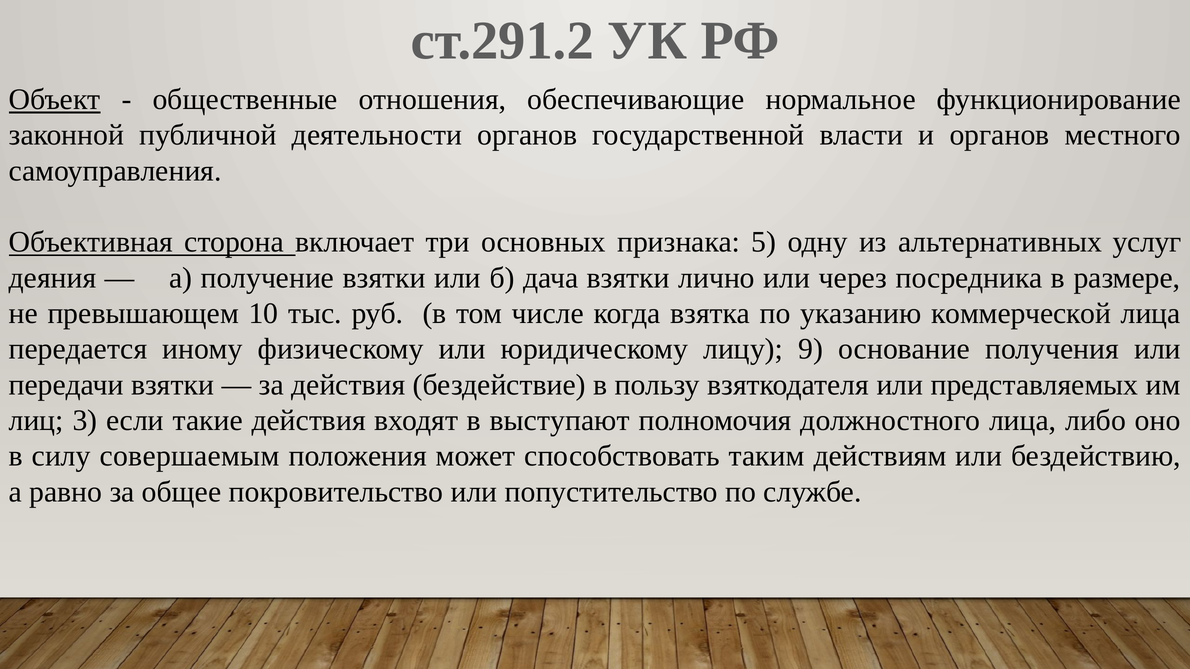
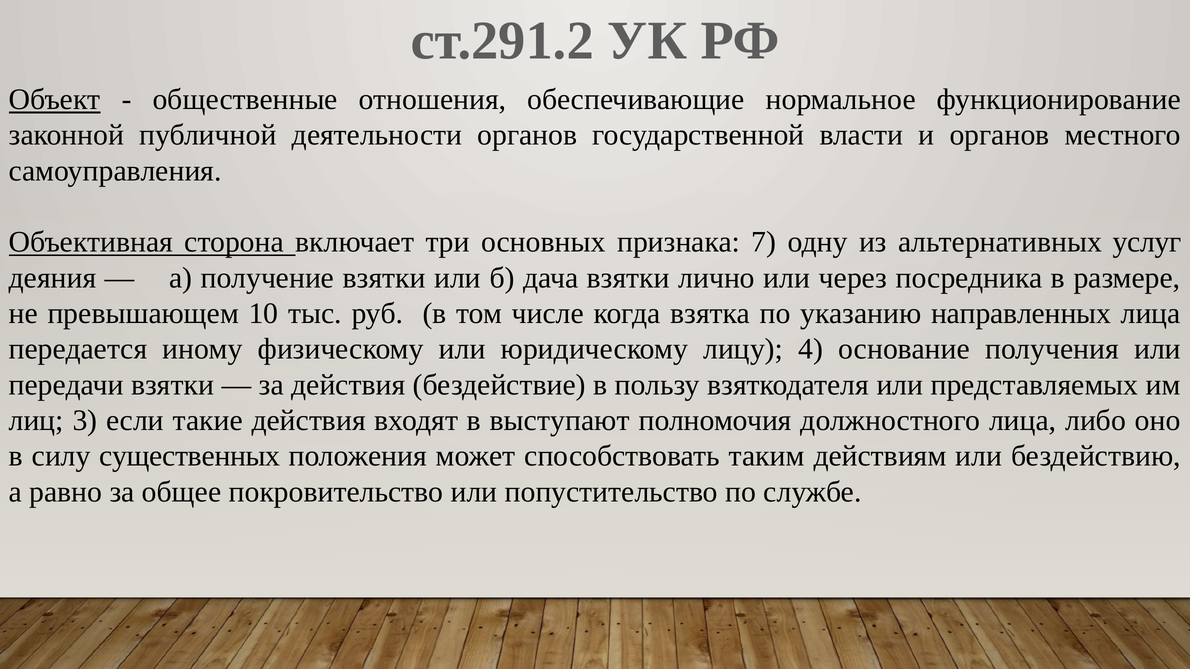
5: 5 -> 7
коммерческой: коммерческой -> направленных
9: 9 -> 4
совершаемым: совершаемым -> существенных
